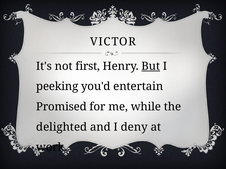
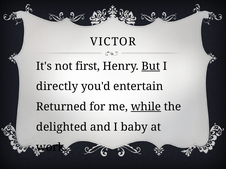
peeking: peeking -> directly
Promised: Promised -> Returned
while underline: none -> present
deny: deny -> baby
